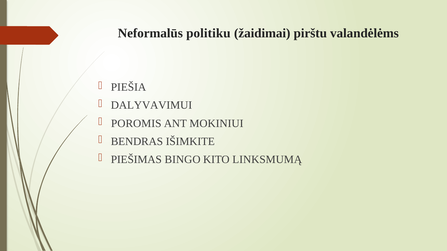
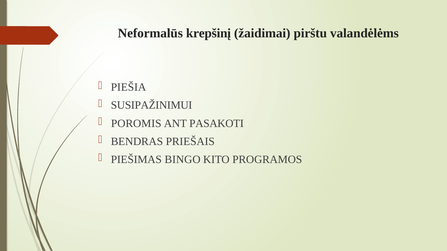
politiku: politiku -> krepšinį
DALYVAVIMUI: DALYVAVIMUI -> SUSIPAŽINIMUI
MOKINIUI: MOKINIUI -> PASAKOTI
IŠIMKITE: IŠIMKITE -> PRIEŠAIS
LINKSMUMĄ: LINKSMUMĄ -> PROGRAMOS
